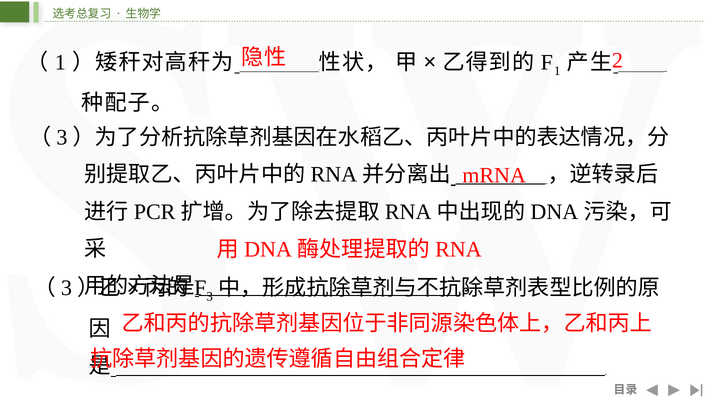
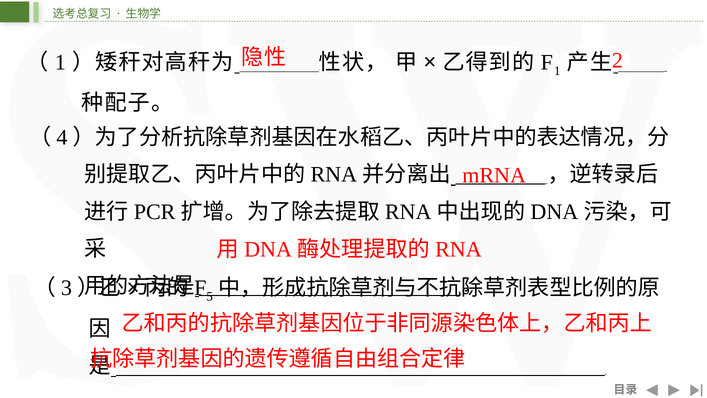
3 at (62, 137): 3 -> 4
3 at (210, 296): 3 -> 5
